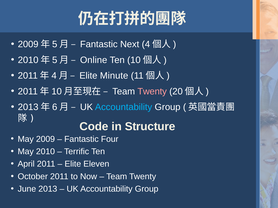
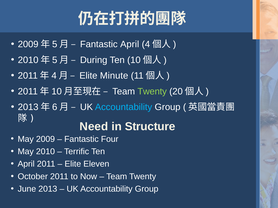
Fantastic Next: Next -> April
Online: Online -> During
Twenty at (152, 92) colour: pink -> light green
Code: Code -> Need
